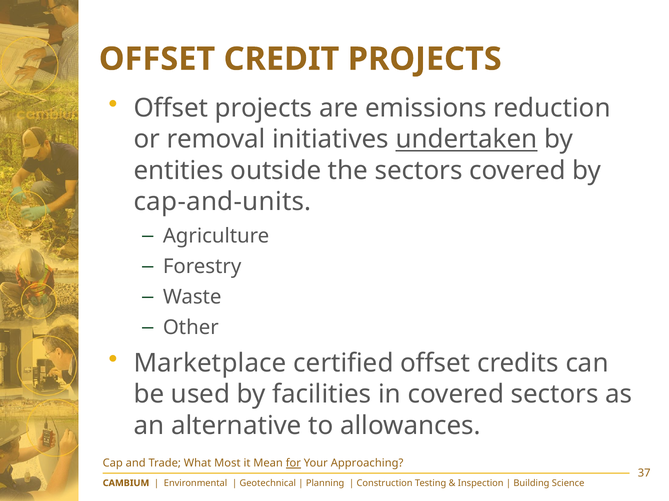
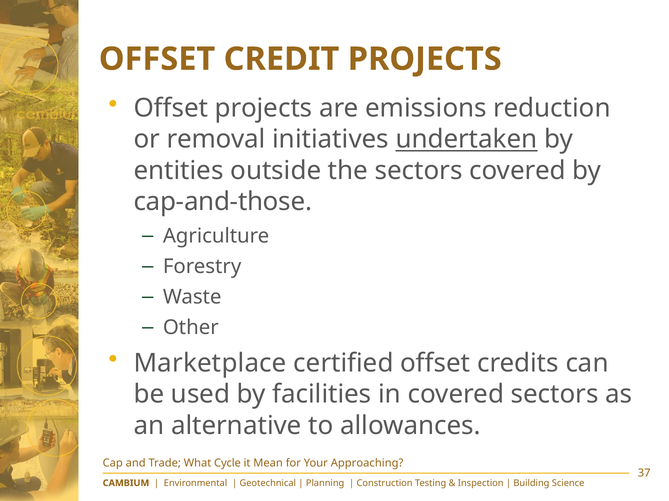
cap-and-units: cap-and-units -> cap-and-those
Most: Most -> Cycle
for underline: present -> none
